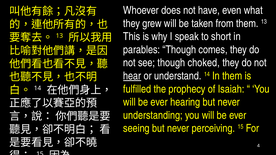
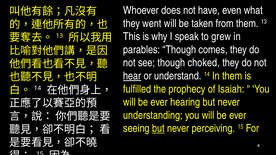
grew: grew -> went
short: short -> grew
but at (158, 129) underline: none -> present
